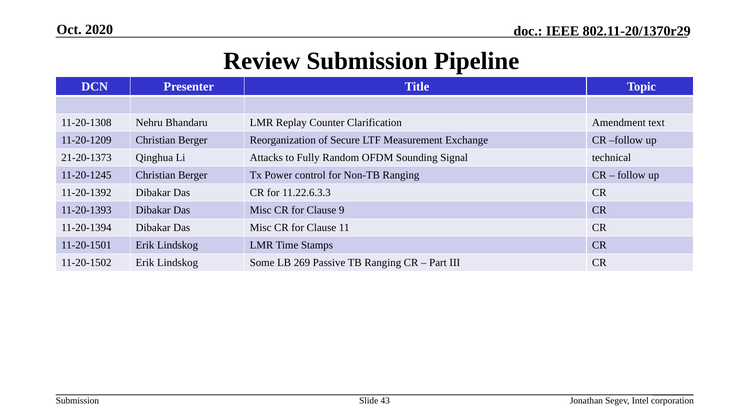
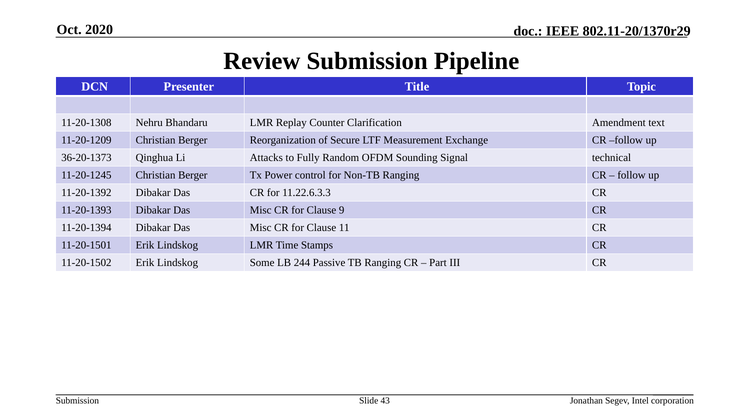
21-20-1373: 21-20-1373 -> 36-20-1373
269: 269 -> 244
